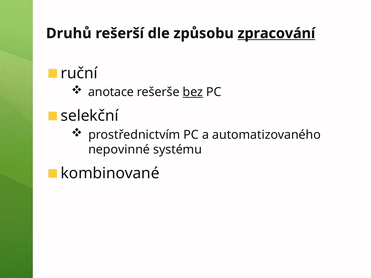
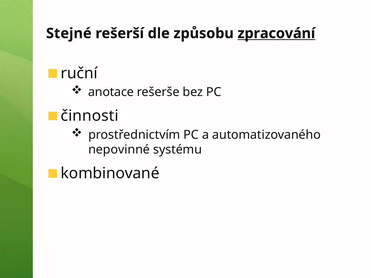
Druhů: Druhů -> Stejné
bez underline: present -> none
selekční: selekční -> činnosti
